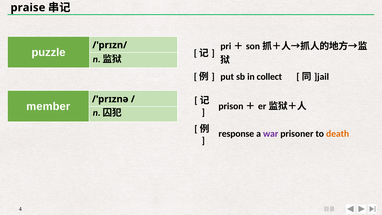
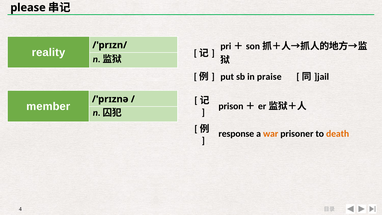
praise: praise -> please
puzzle: puzzle -> reality
collect: collect -> praise
war colour: purple -> orange
